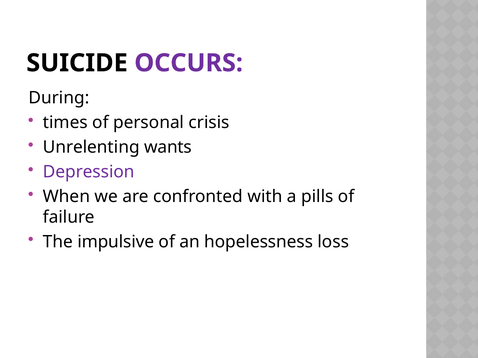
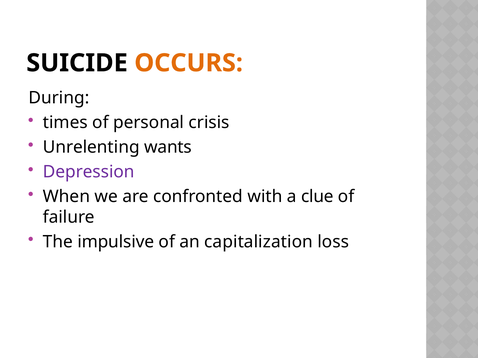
OCCURS colour: purple -> orange
pills: pills -> clue
hopelessness: hopelessness -> capitalization
